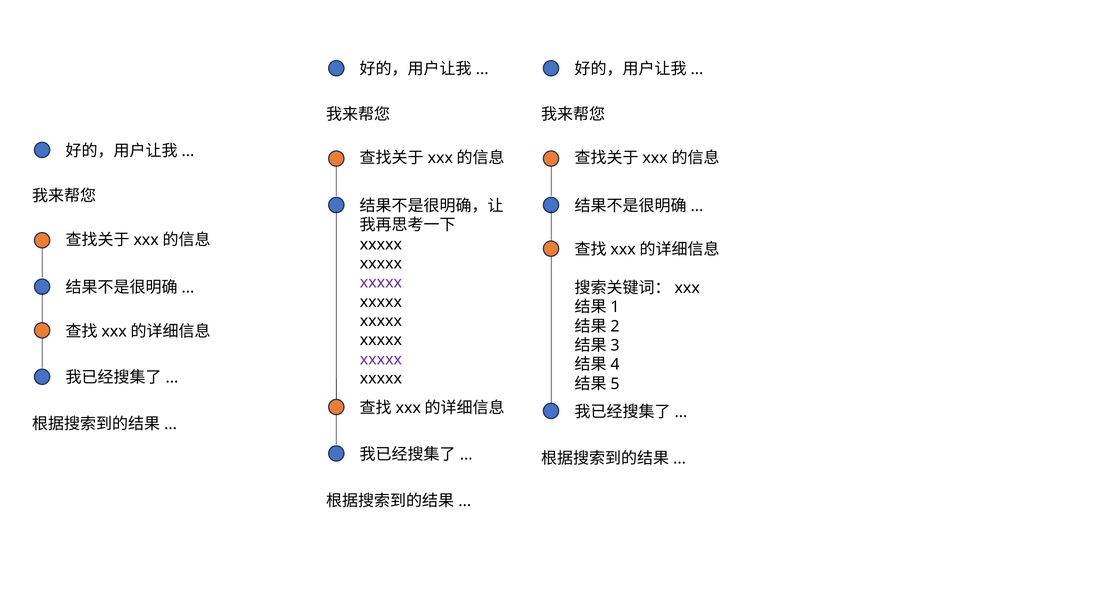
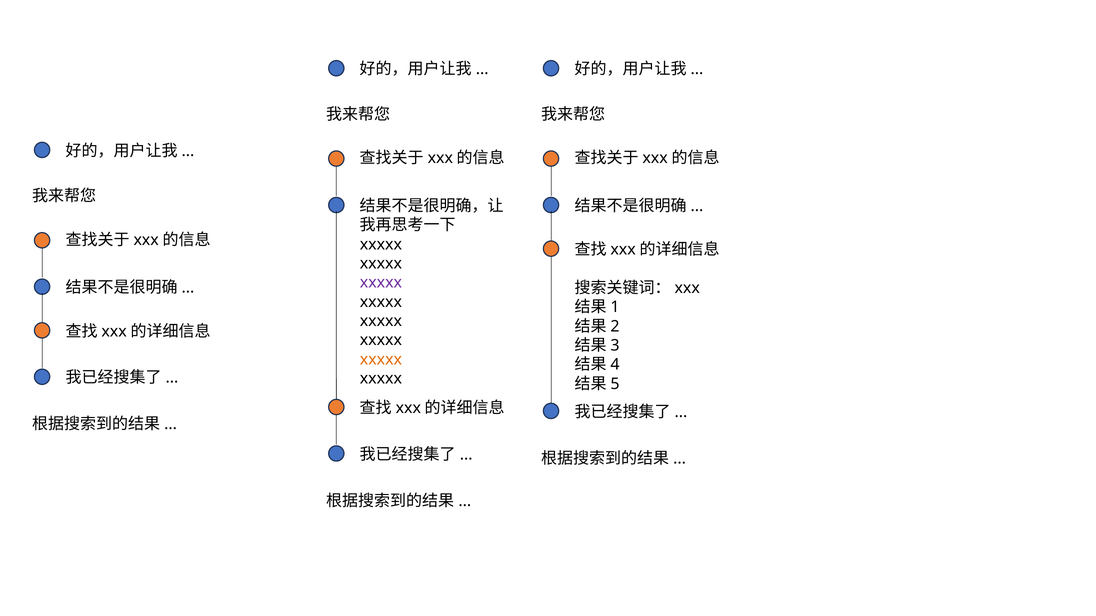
xxxxx at (381, 360) colour: purple -> orange
